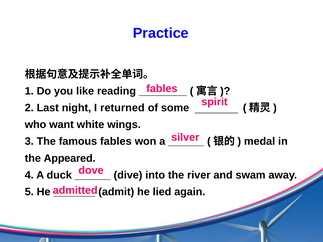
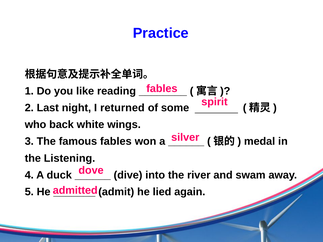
want: want -> back
Appeared: Appeared -> Listening
